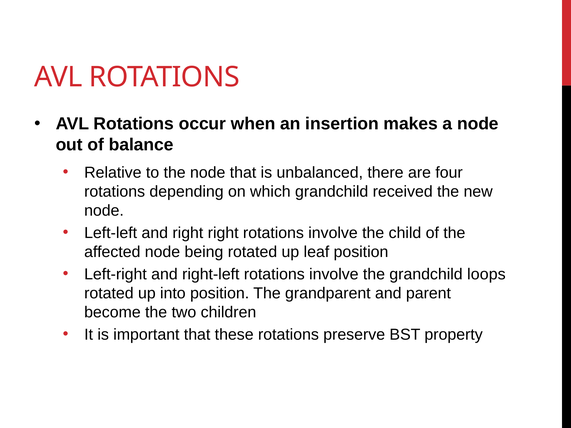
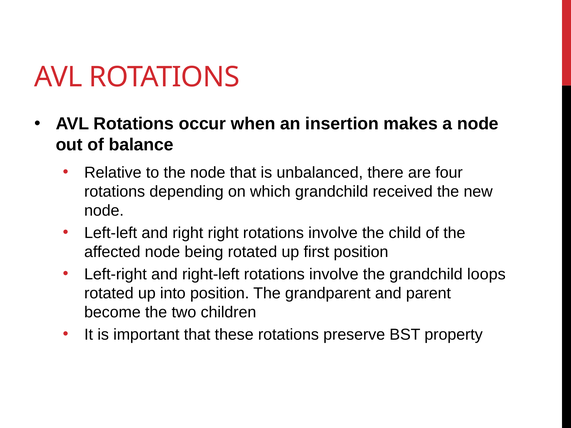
leaf: leaf -> first
